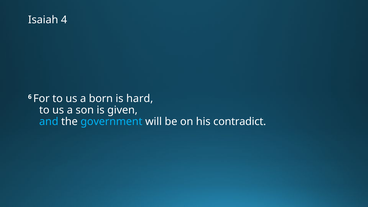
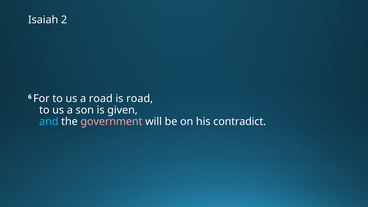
4: 4 -> 2
a born: born -> road
is hard: hard -> road
government colour: light blue -> pink
